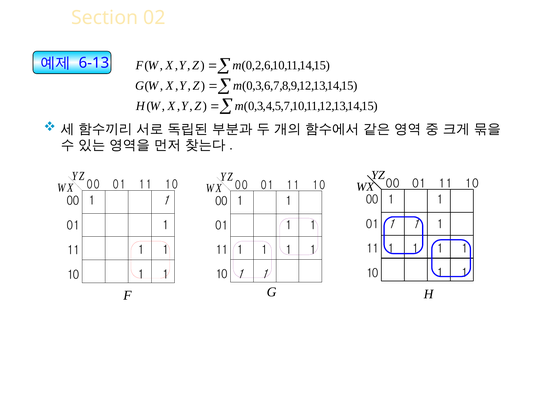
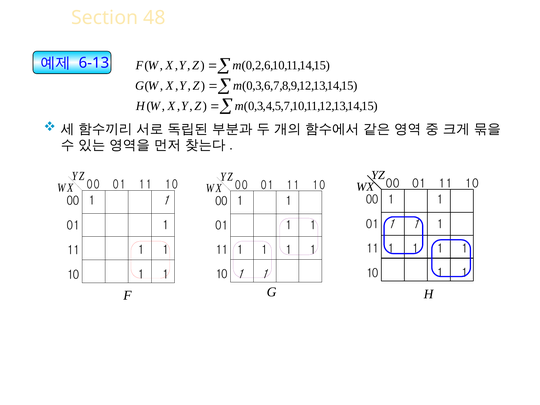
02: 02 -> 48
